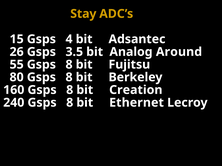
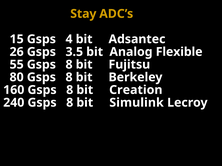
Around: Around -> Flexible
Ethernet: Ethernet -> Simulink
